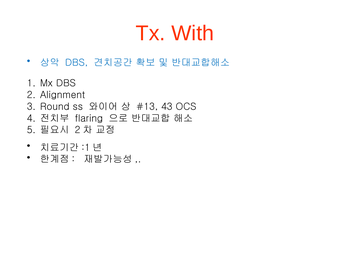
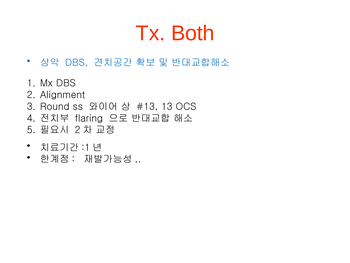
With: With -> Both
43: 43 -> 13
